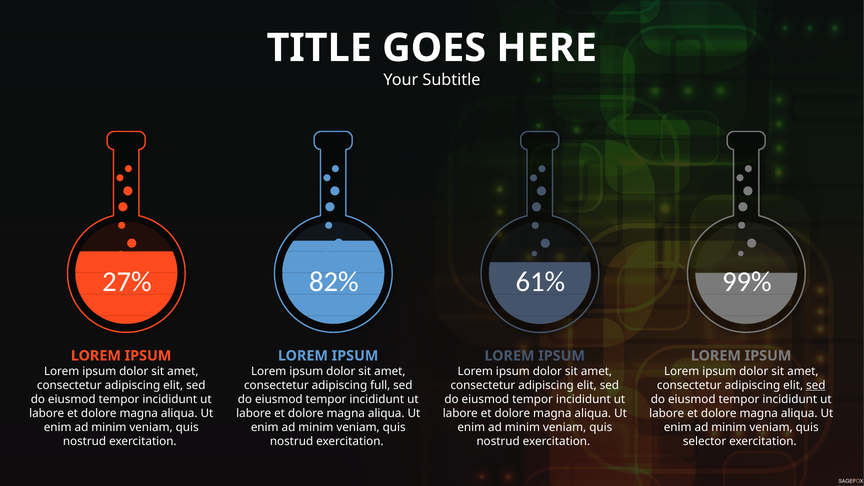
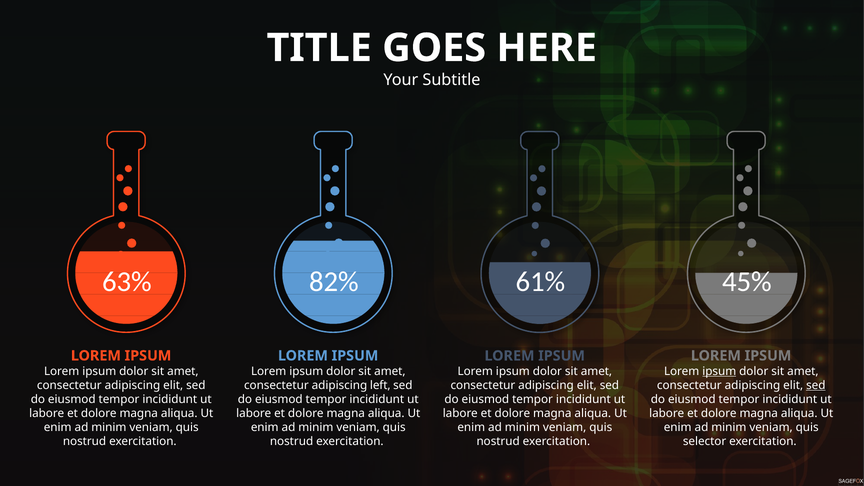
27%: 27% -> 63%
99%: 99% -> 45%
ipsum at (719, 371) underline: none -> present
full: full -> left
